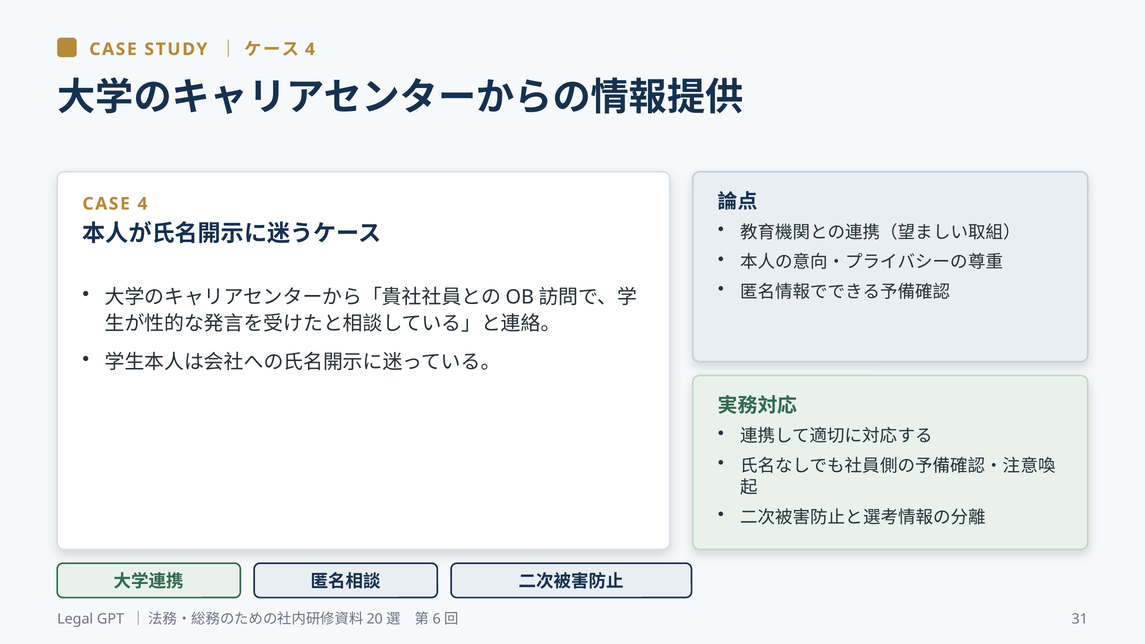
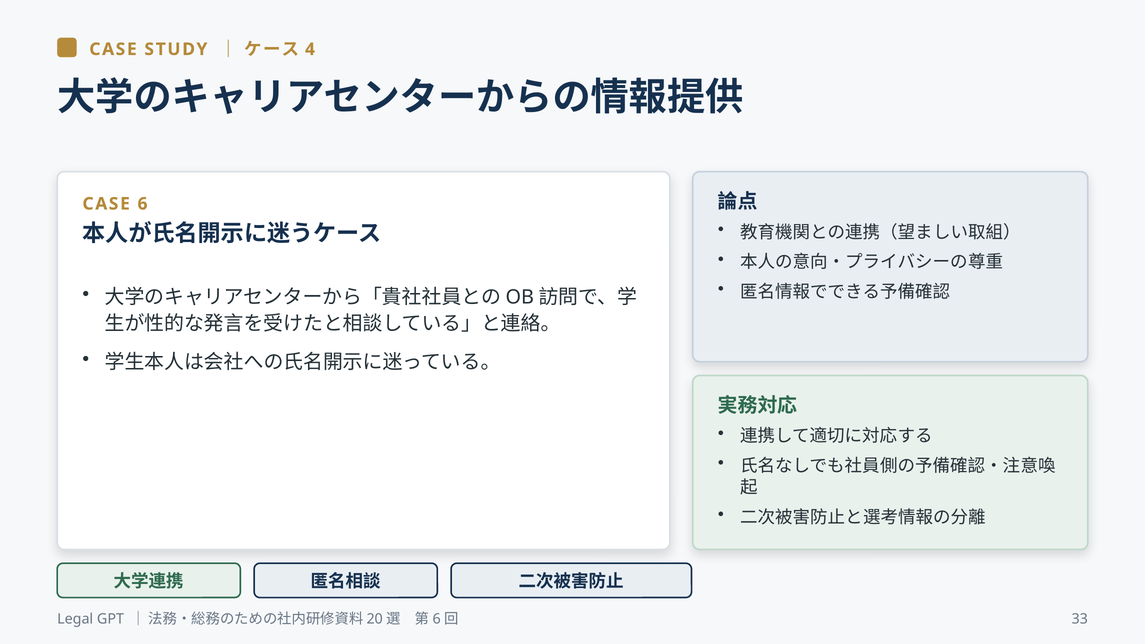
CASE 4: 4 -> 6
31: 31 -> 33
